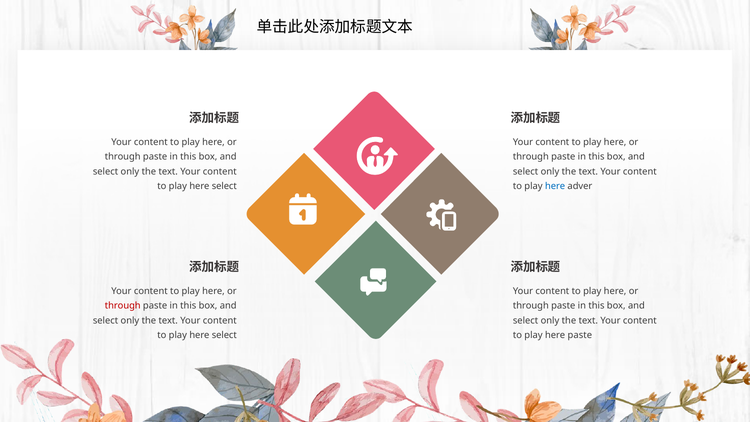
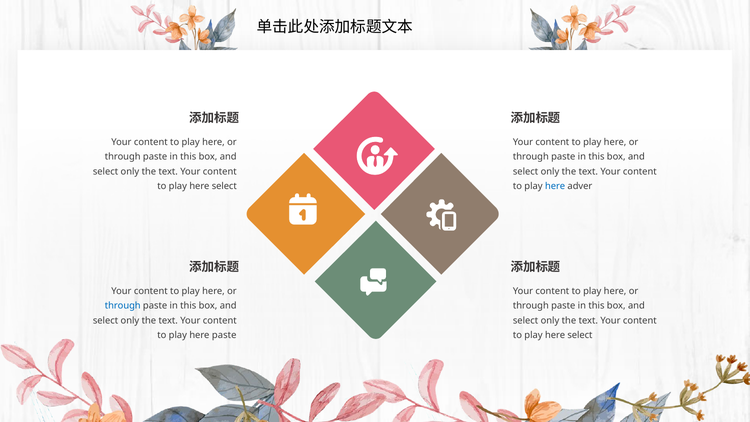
through at (123, 306) colour: red -> blue
select at (224, 335): select -> paste
paste at (580, 335): paste -> select
